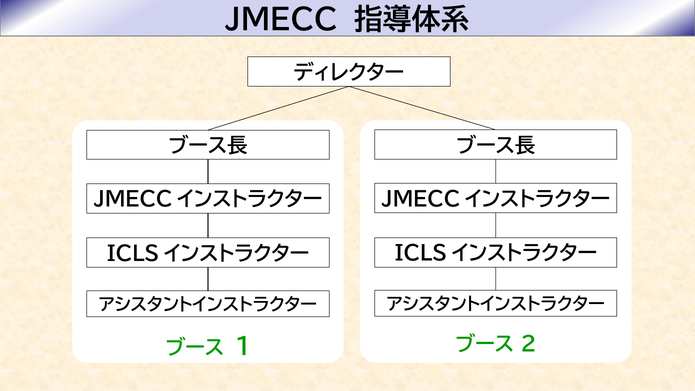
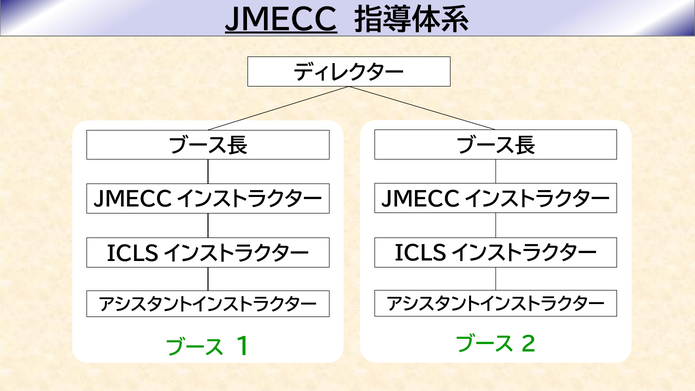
JMECC underline: none -> present
